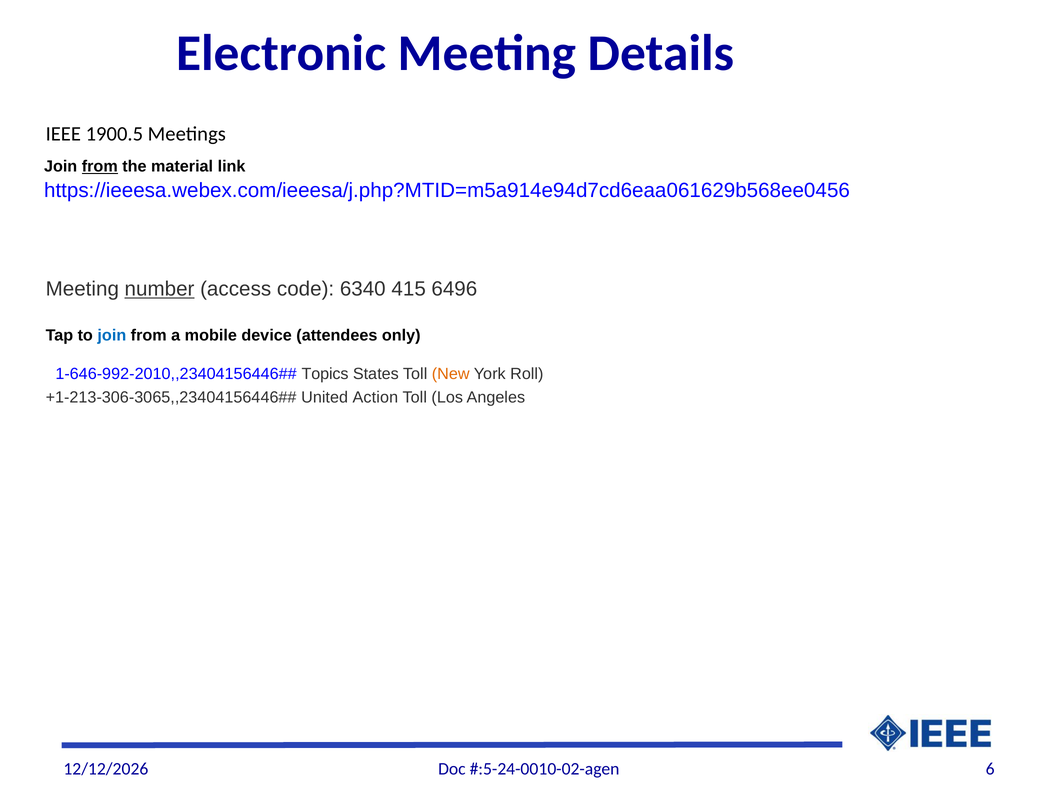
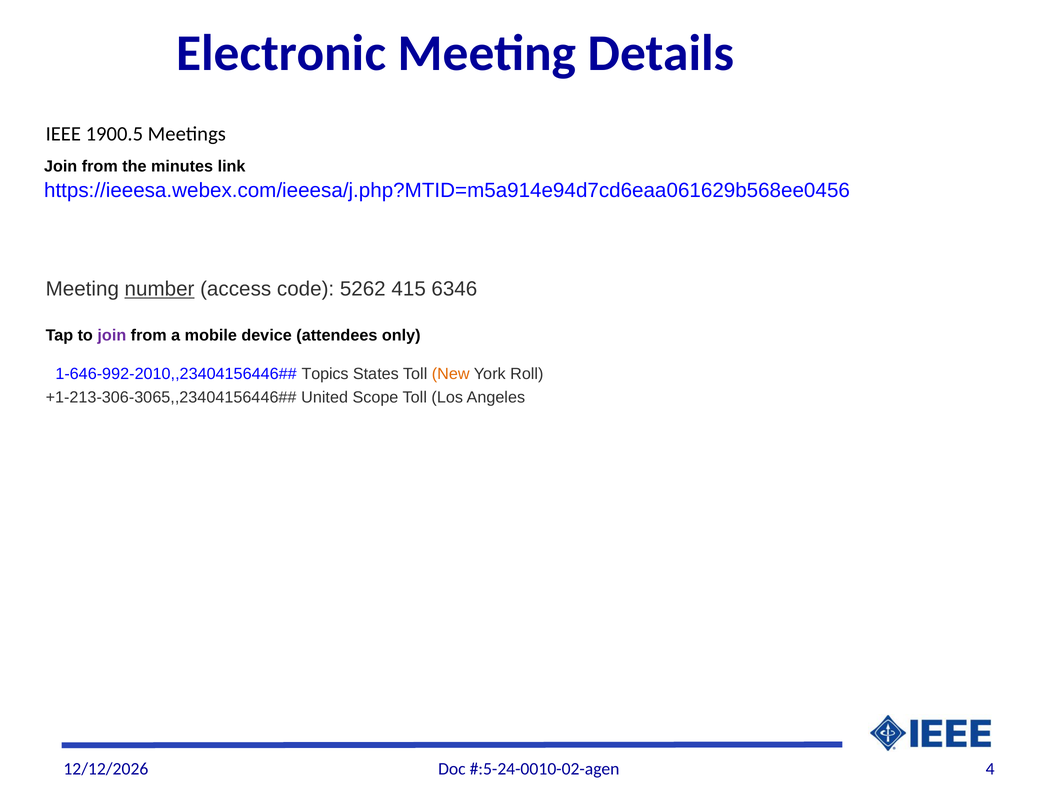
from at (100, 167) underline: present -> none
material: material -> minutes
6340: 6340 -> 5262
6496: 6496 -> 6346
join at (112, 335) colour: blue -> purple
Action: Action -> Scope
6: 6 -> 4
